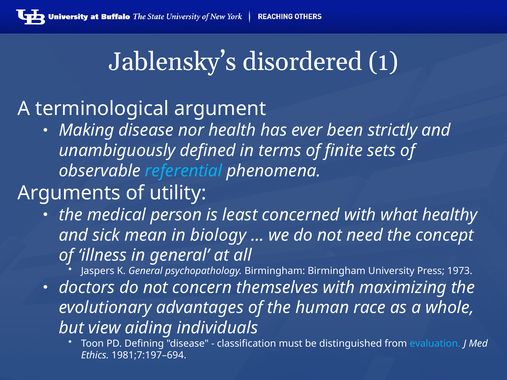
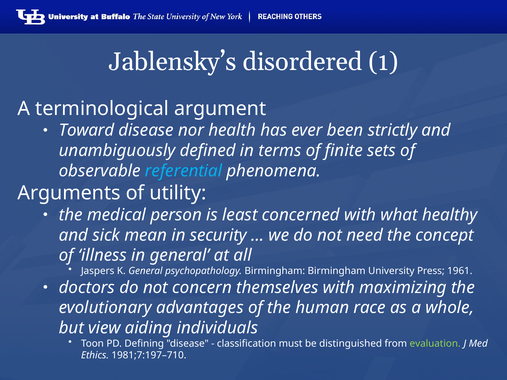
Making: Making -> Toward
biology: biology -> security
1973: 1973 -> 1961
evaluation colour: light blue -> light green
1981;7:197–694: 1981;7:197–694 -> 1981;7:197–710
